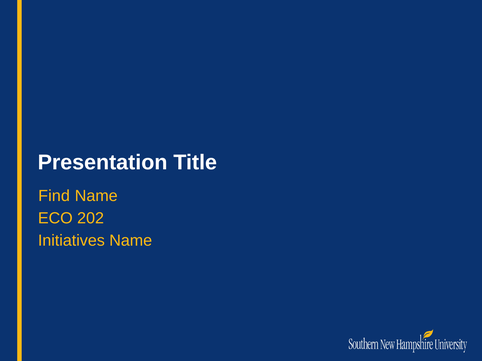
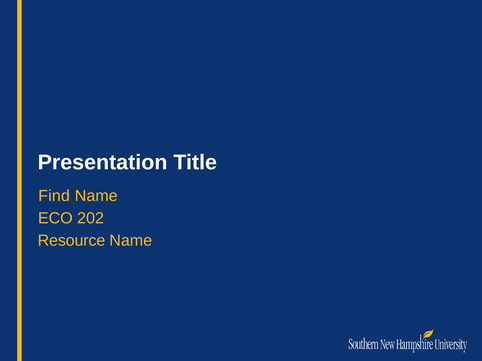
Initiatives: Initiatives -> Resource
